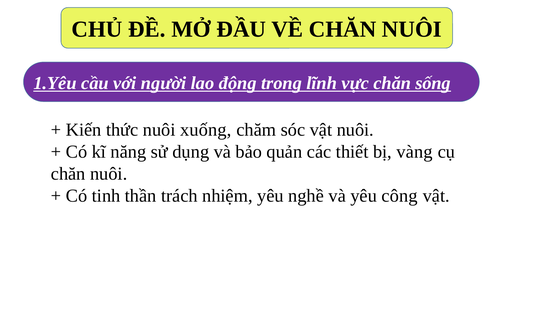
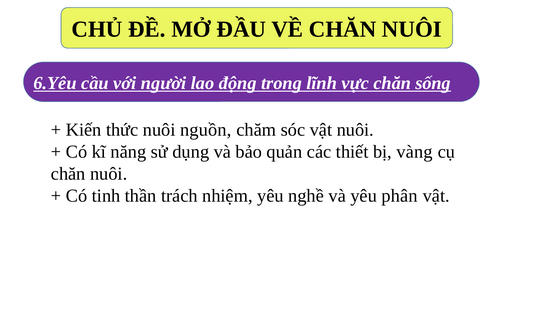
1.Yêu: 1.Yêu -> 6.Yêu
xuống: xuống -> nguồn
công: công -> phân
